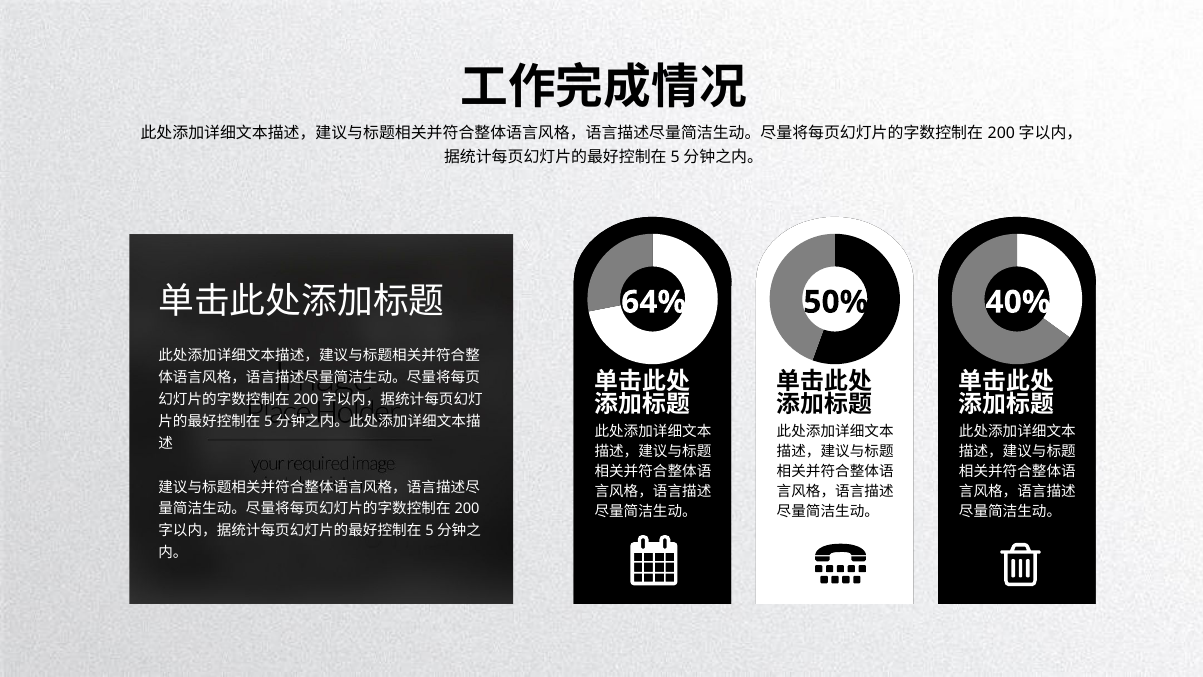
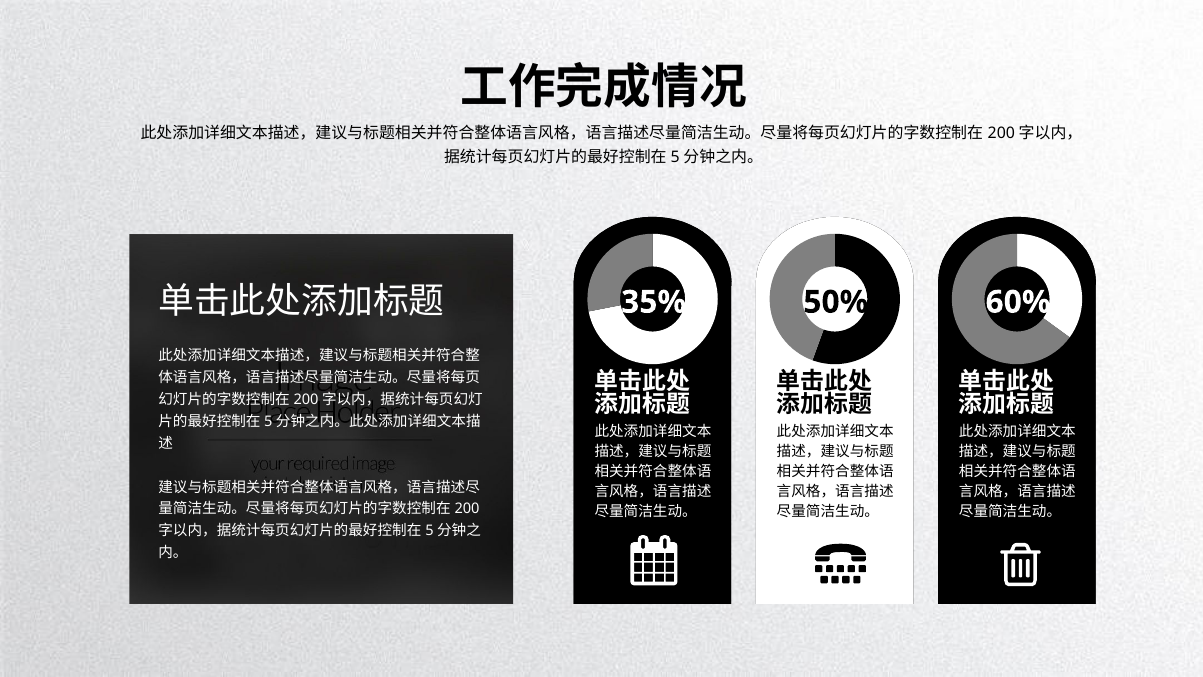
40%: 40% -> 60%
64%: 64% -> 35%
